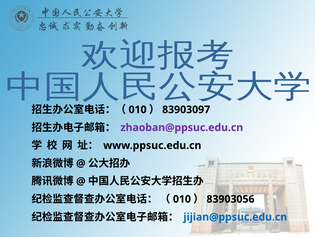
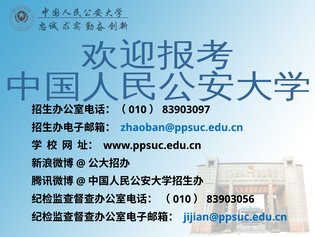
zhaoban@ppsuc.edu.cn colour: purple -> blue
